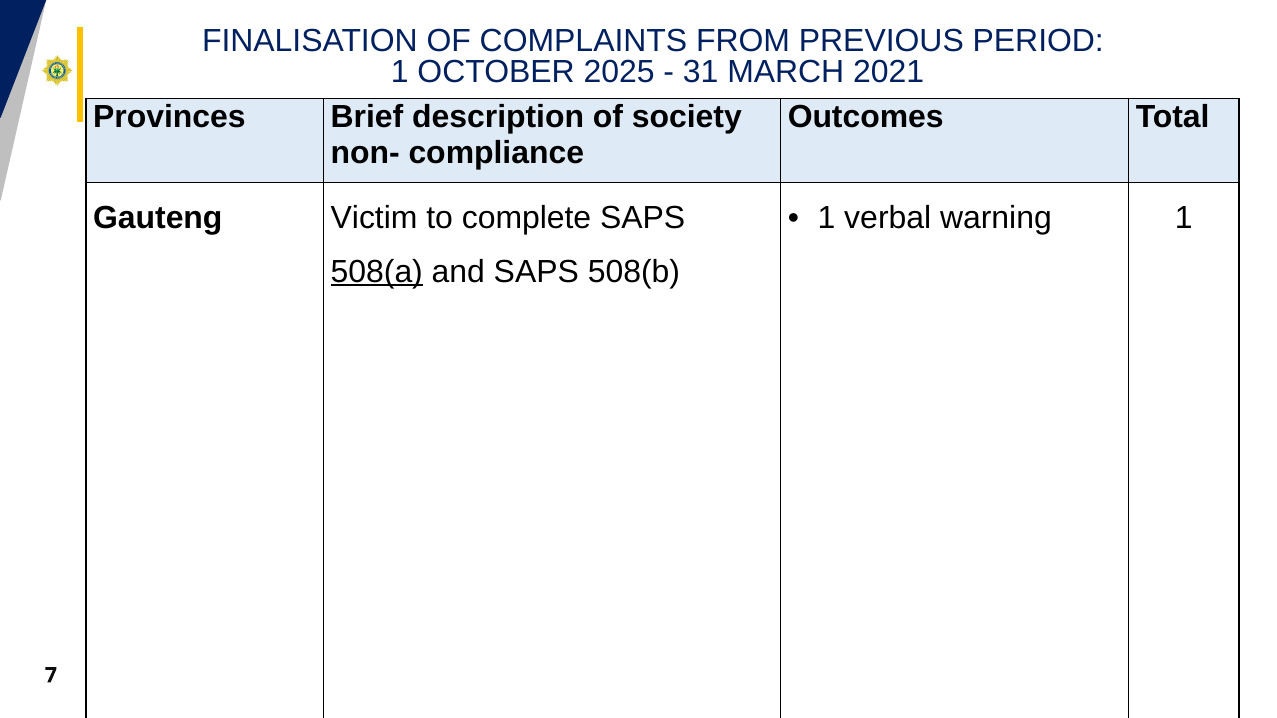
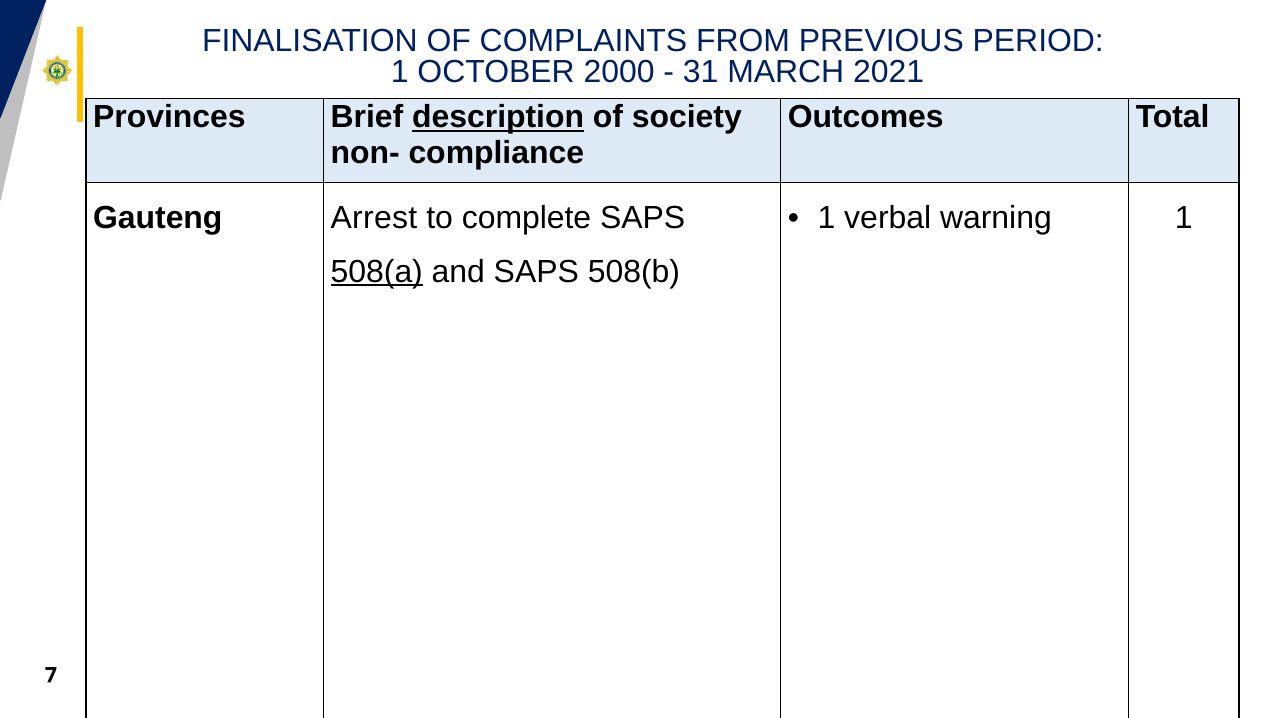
2025: 2025 -> 2000
description underline: none -> present
Victim: Victim -> Arrest
